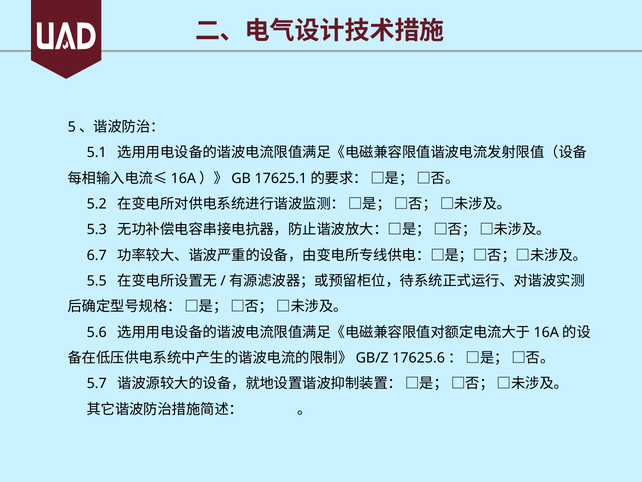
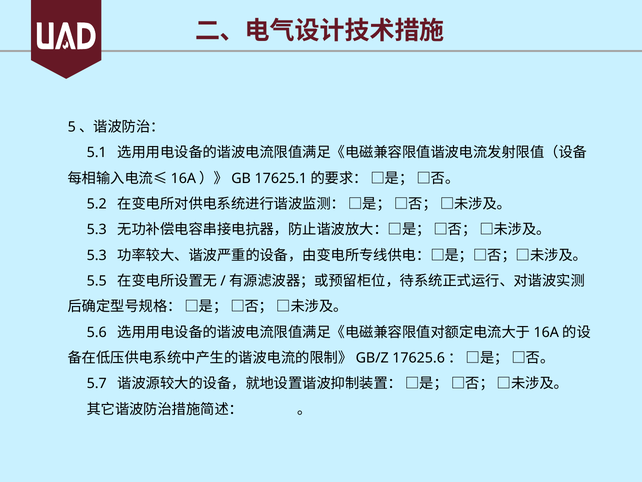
6.7 at (97, 255): 6.7 -> 5.3
